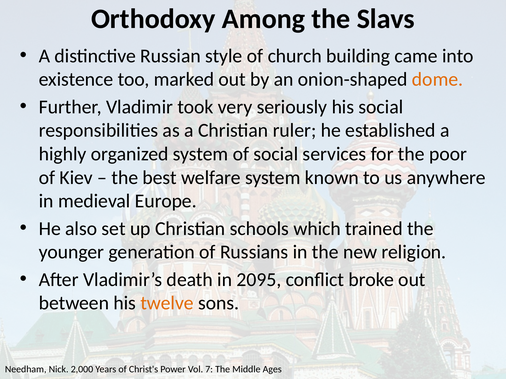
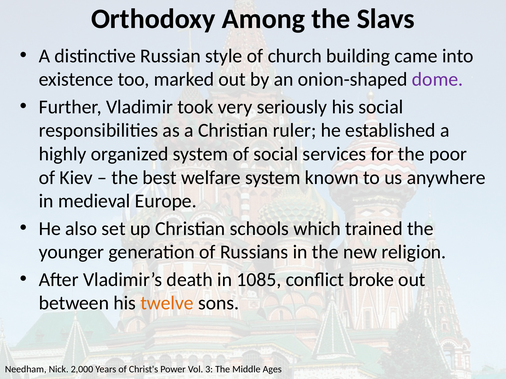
dome colour: orange -> purple
2095: 2095 -> 1085
7: 7 -> 3
